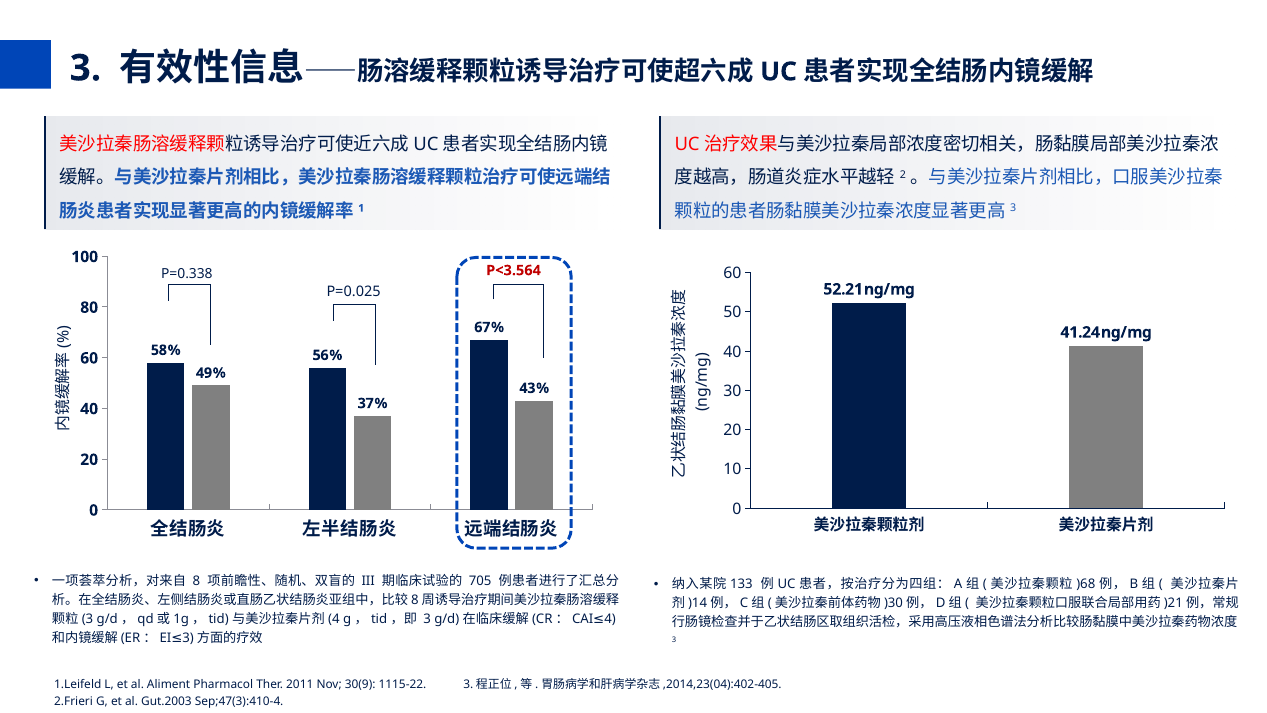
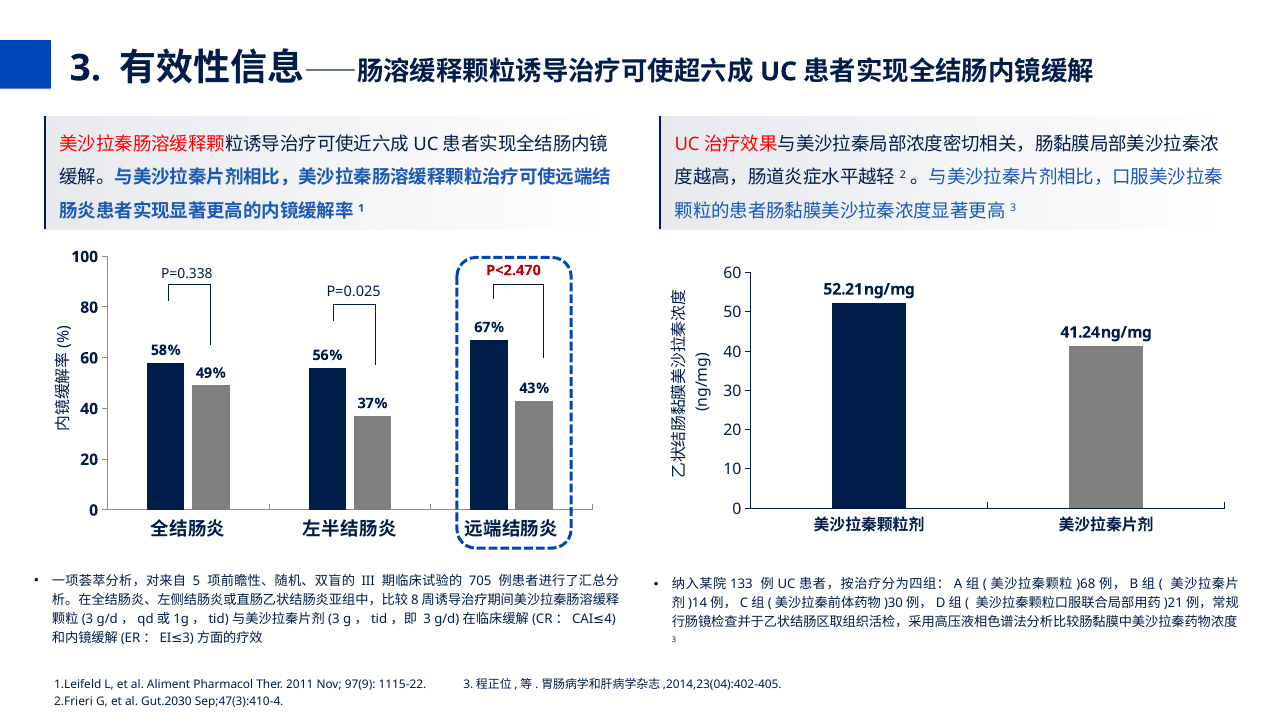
P<3.564: P<3.564 -> P<2.470
8: 8 -> 5
4 at (334, 619): 4 -> 3
30(9: 30(9 -> 97(9
Gut.2003: Gut.2003 -> Gut.2030
